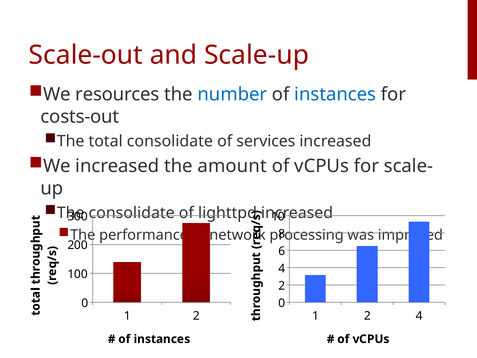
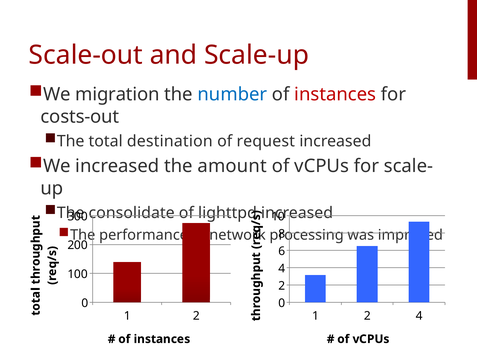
resources: resources -> migration
instances at (335, 94) colour: blue -> red
total consolidate: consolidate -> destination
services: services -> request
